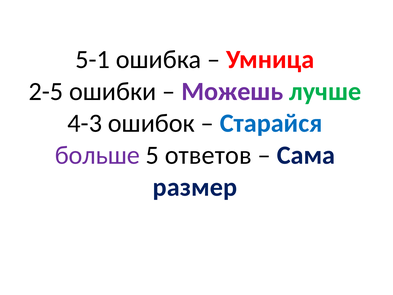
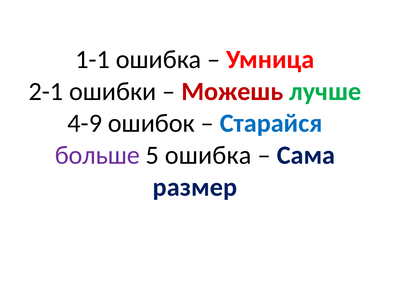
5-1: 5-1 -> 1-1
2-5: 2-5 -> 2-1
Можешь colour: purple -> red
4-3: 4-3 -> 4-9
5 ответов: ответов -> ошибка
